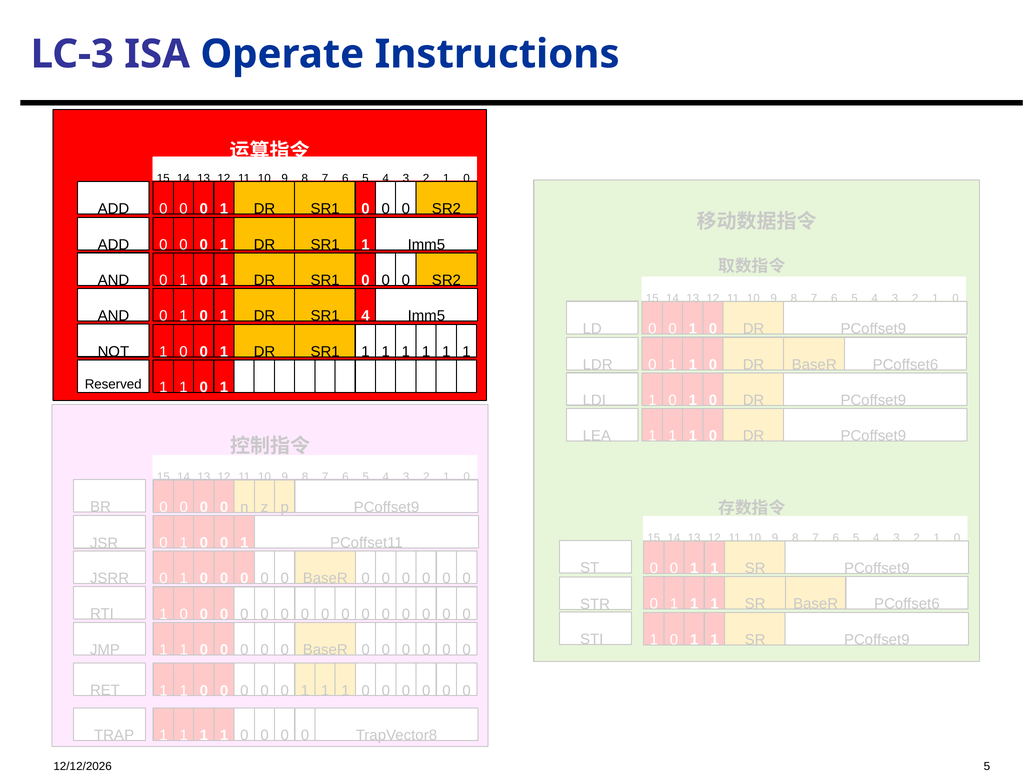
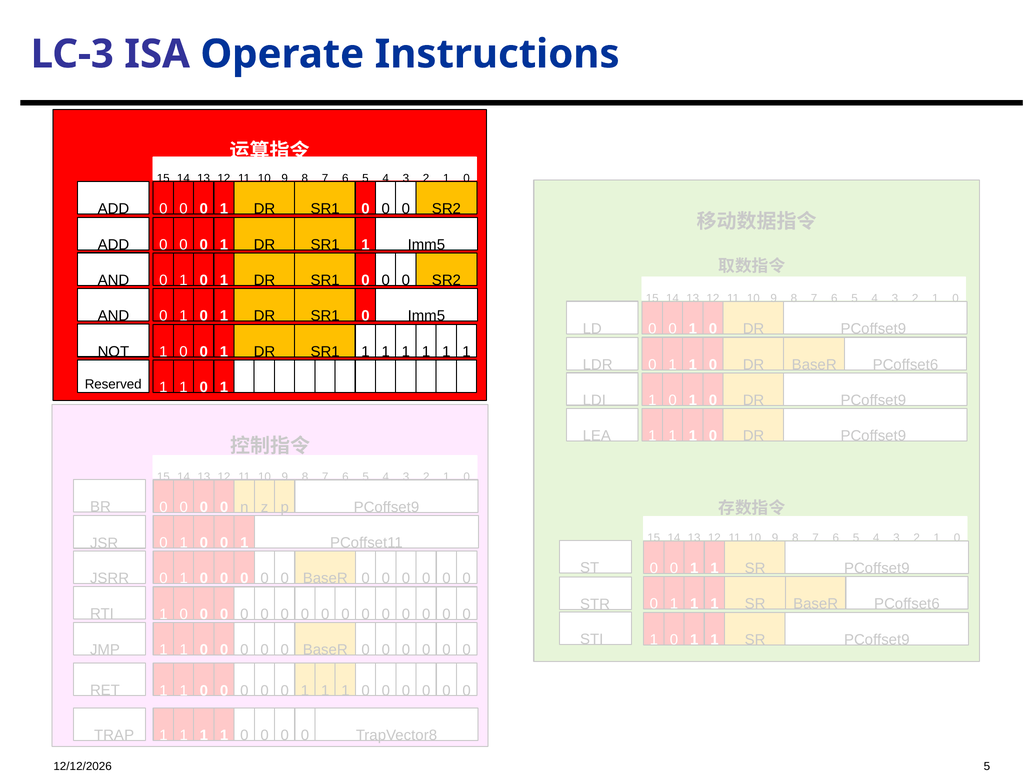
4 at (365, 316): 4 -> 0
